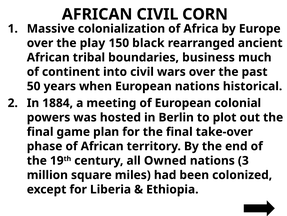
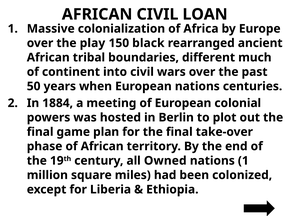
CORN: CORN -> LOAN
business: business -> different
historical: historical -> centuries
nations 3: 3 -> 1
